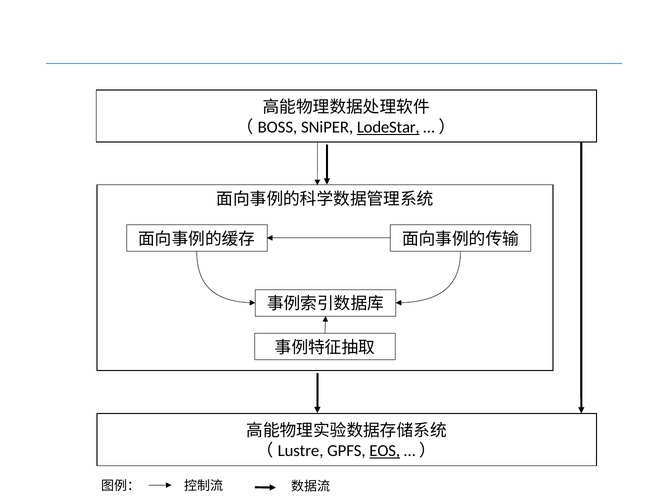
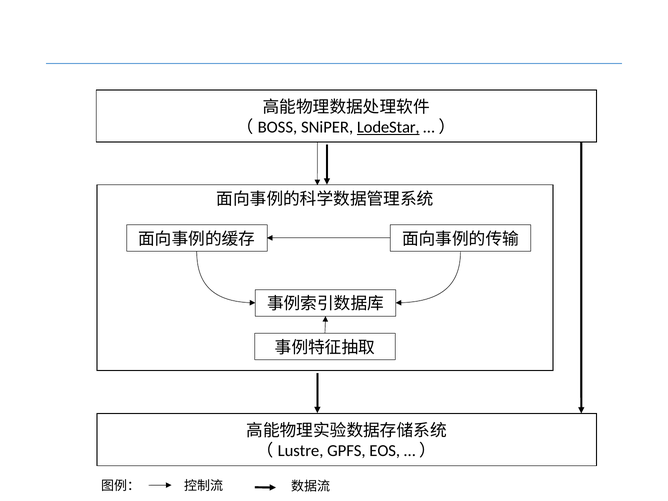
EOS underline: present -> none
